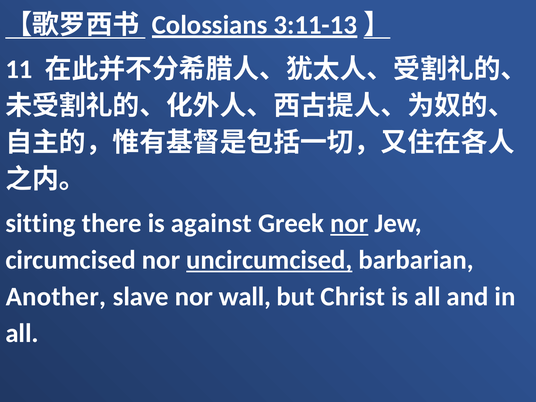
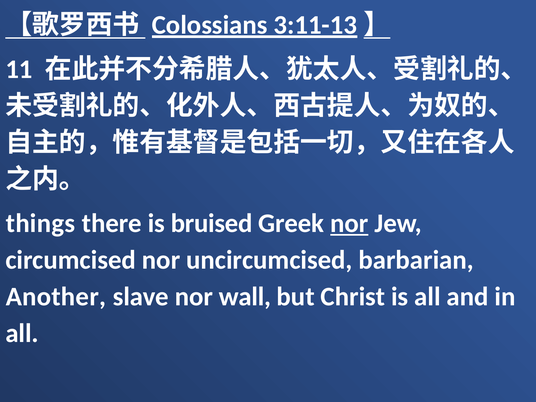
sitting: sitting -> things
against: against -> bruised
uncircumcised underline: present -> none
